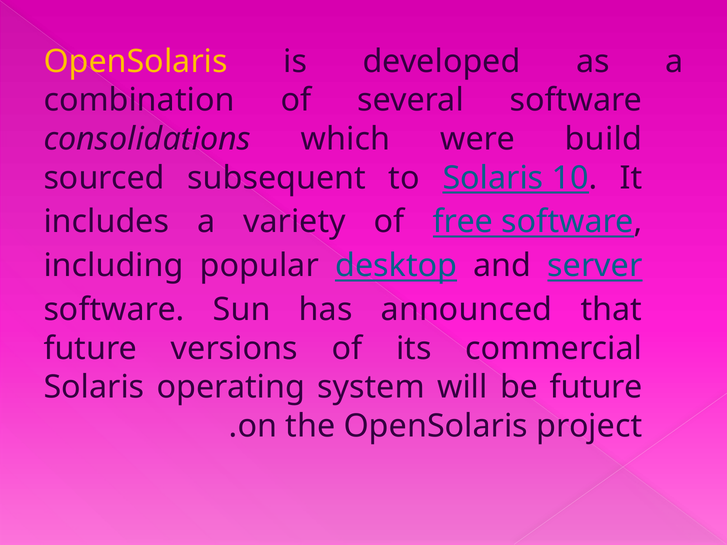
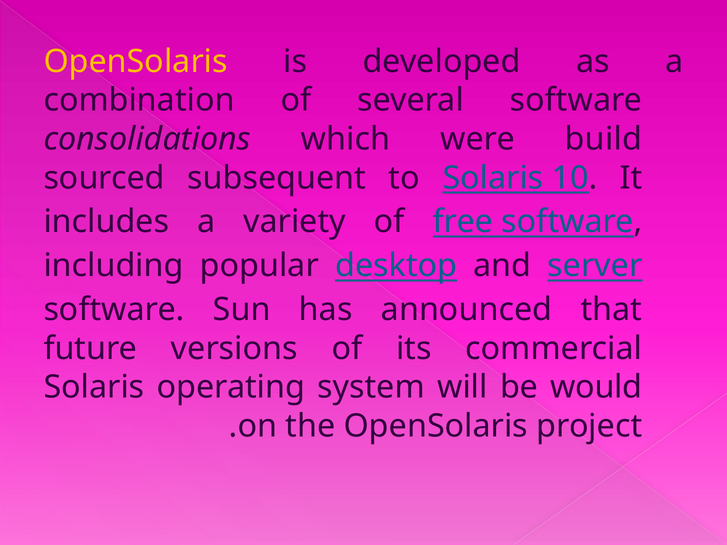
be future: future -> would
